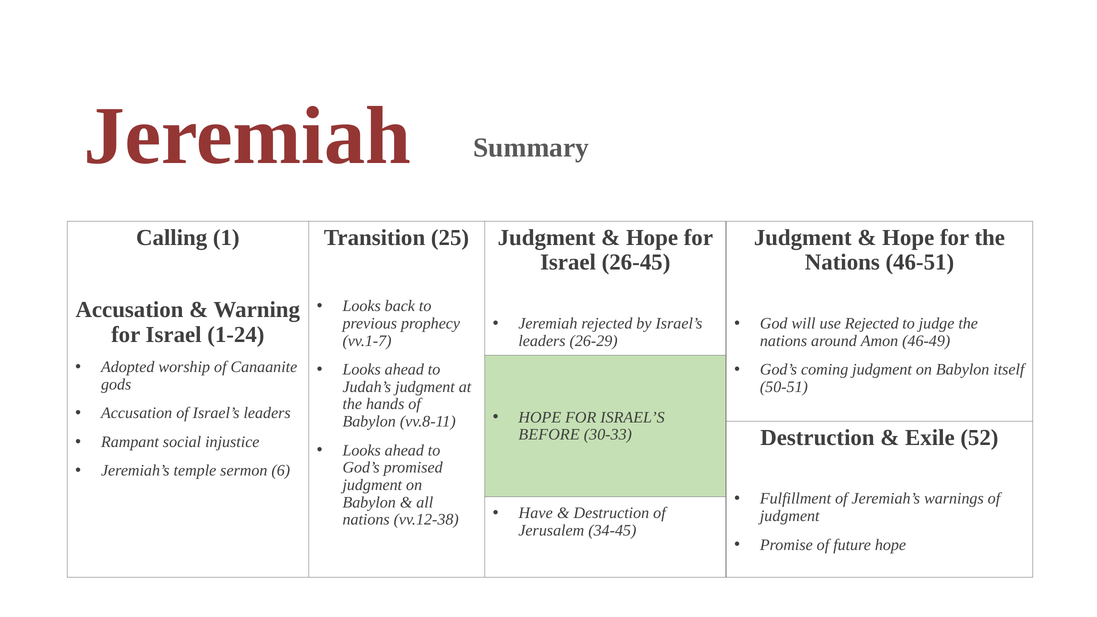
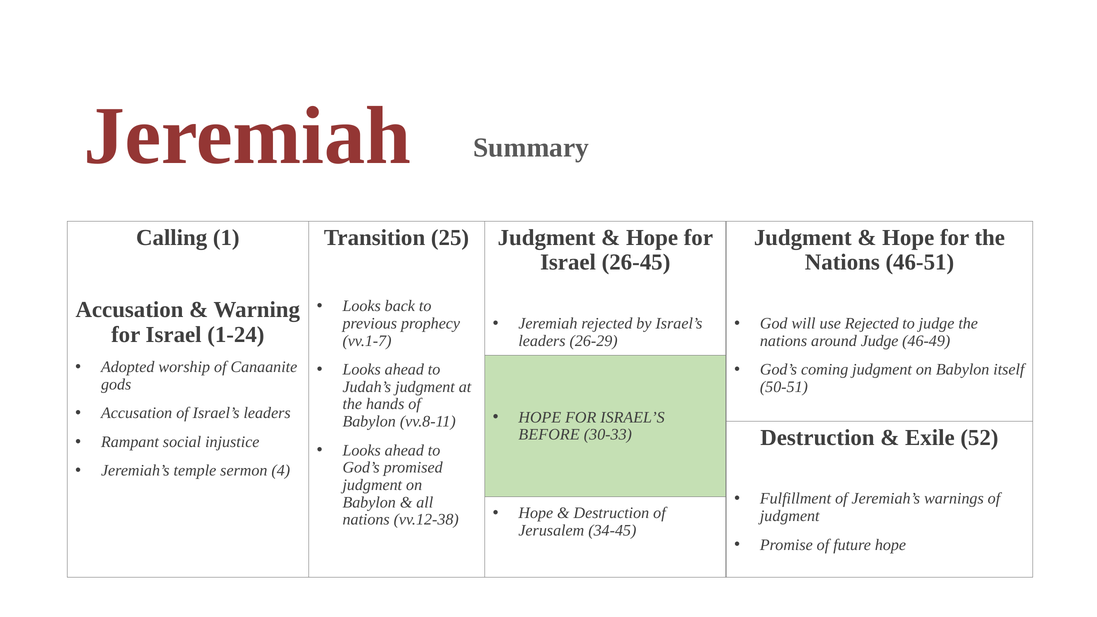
around Amon: Amon -> Judge
6: 6 -> 4
Have at (536, 513): Have -> Hope
